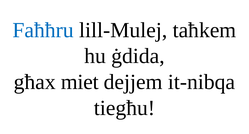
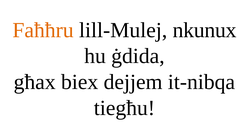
Faħħru colour: blue -> orange
taħkem: taħkem -> nkunux
miet: miet -> biex
